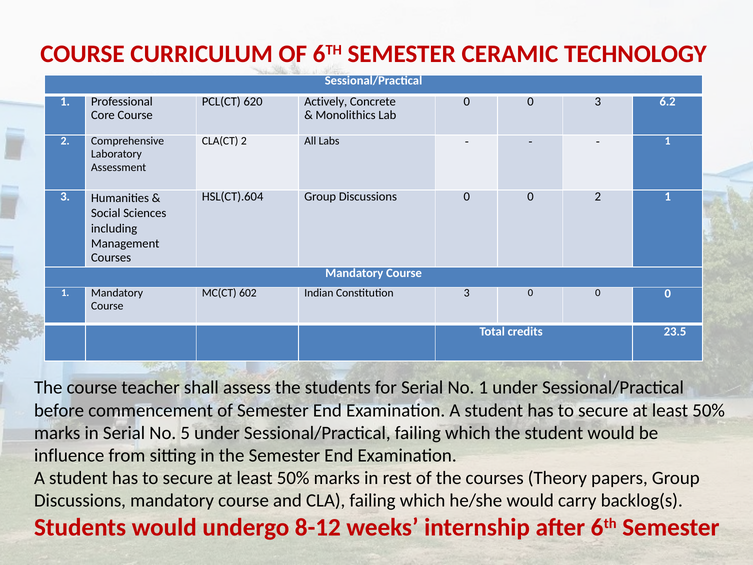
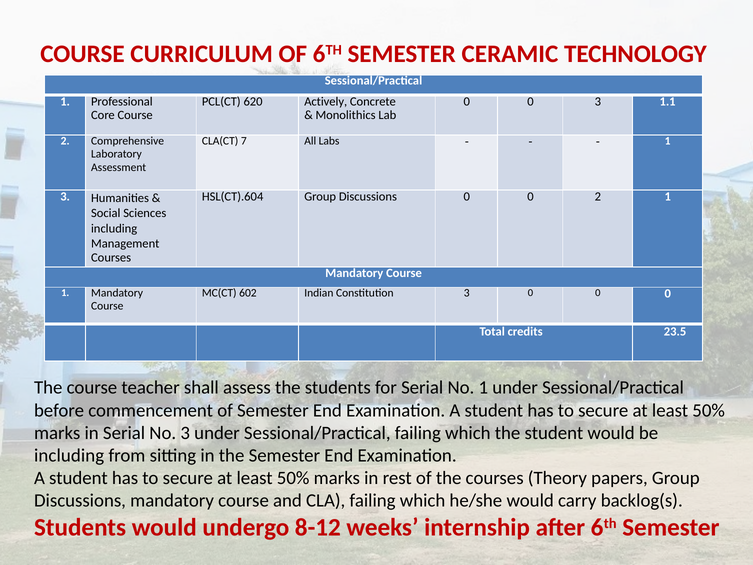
6.2: 6.2 -> 1.1
CLA(CT 2: 2 -> 7
No 5: 5 -> 3
influence at (69, 455): influence -> including
